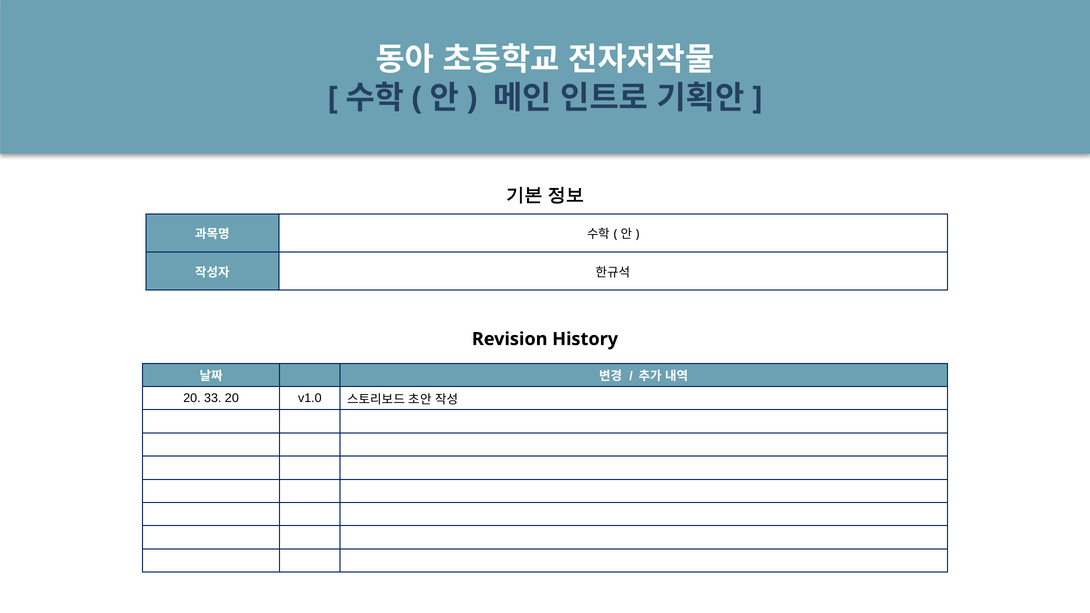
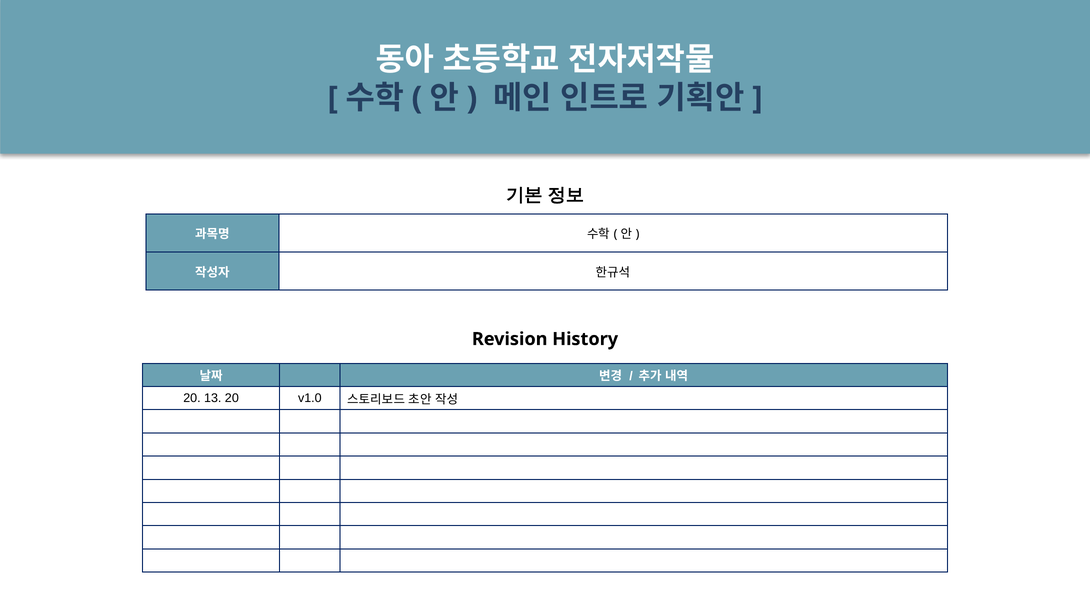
33: 33 -> 13
